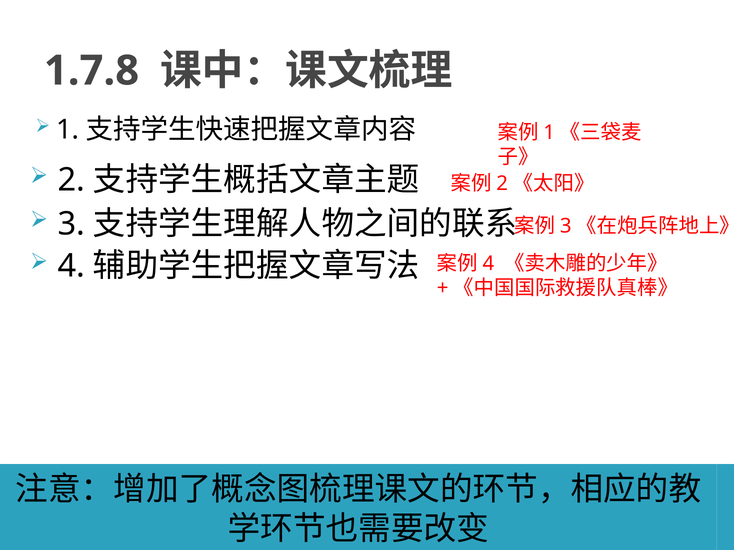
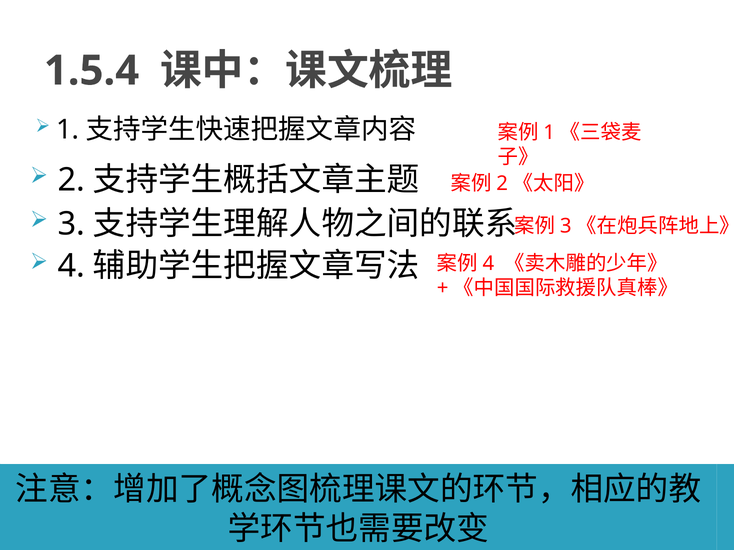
1.7.8: 1.7.8 -> 1.5.4
